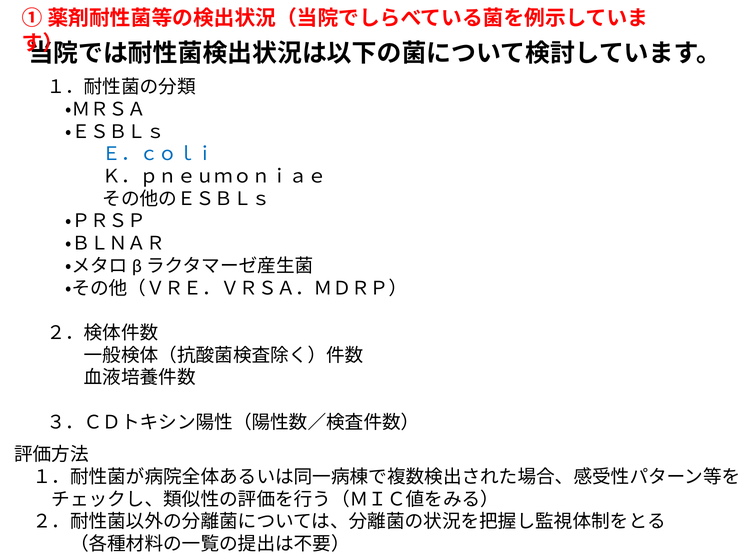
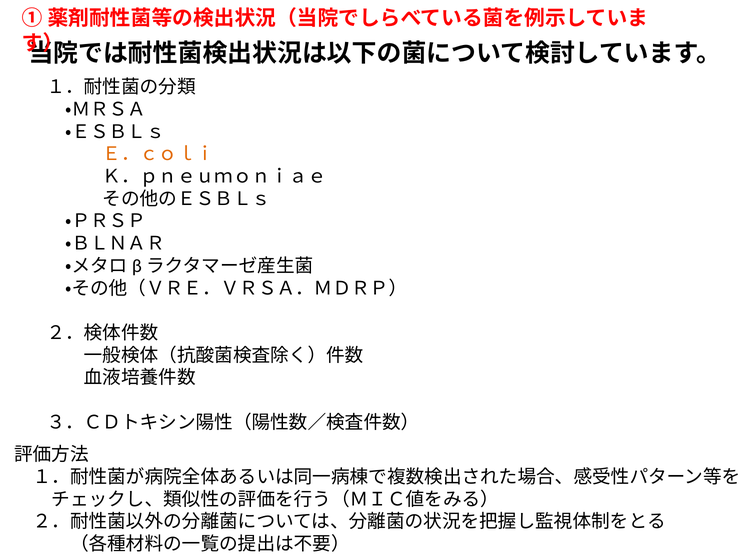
Ｅ．ｃｏｌｉ colour: blue -> orange
